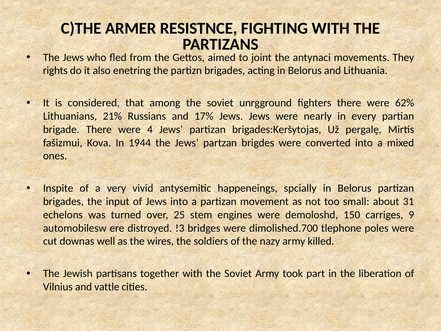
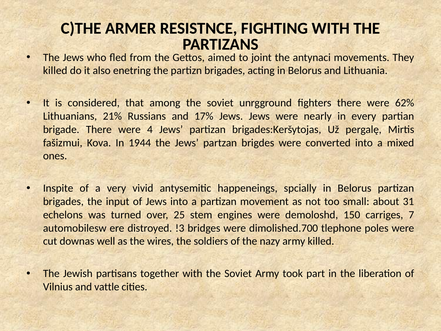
rights at (55, 71): rights -> killed
9: 9 -> 7
